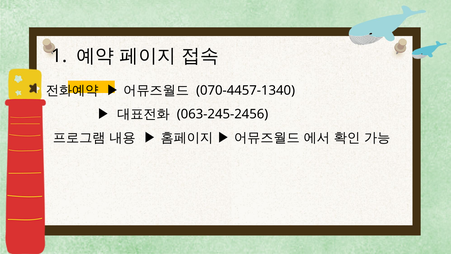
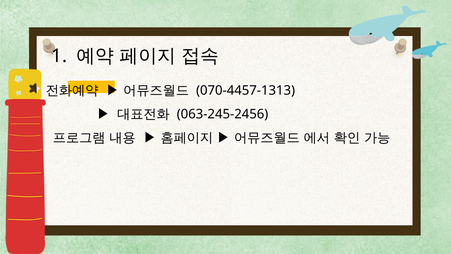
070-4457-1340: 070-4457-1340 -> 070-4457-1313
